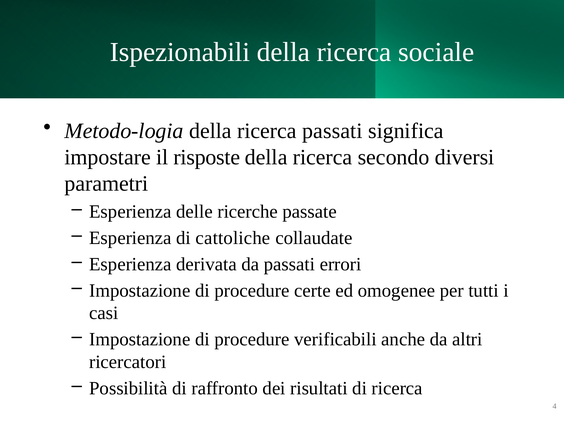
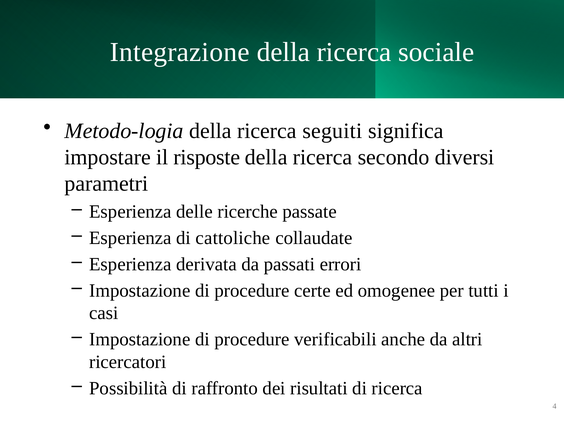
Ispezionabili: Ispezionabili -> Integrazione
ricerca passati: passati -> seguiti
